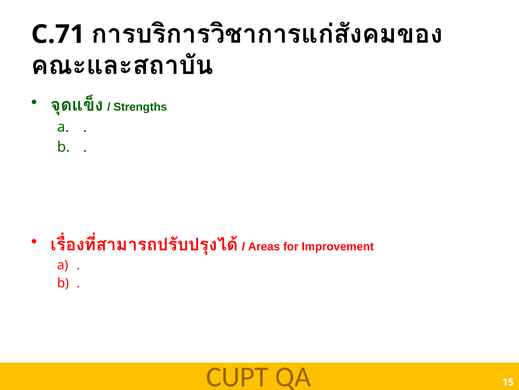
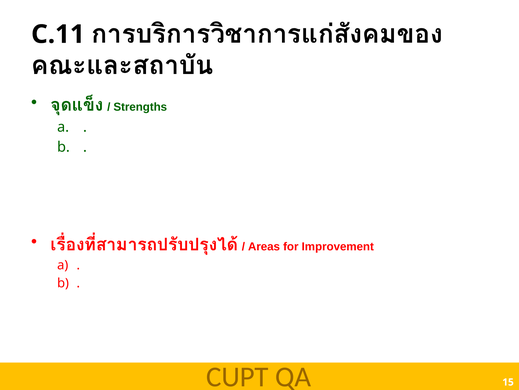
C.71: C.71 -> C.11
